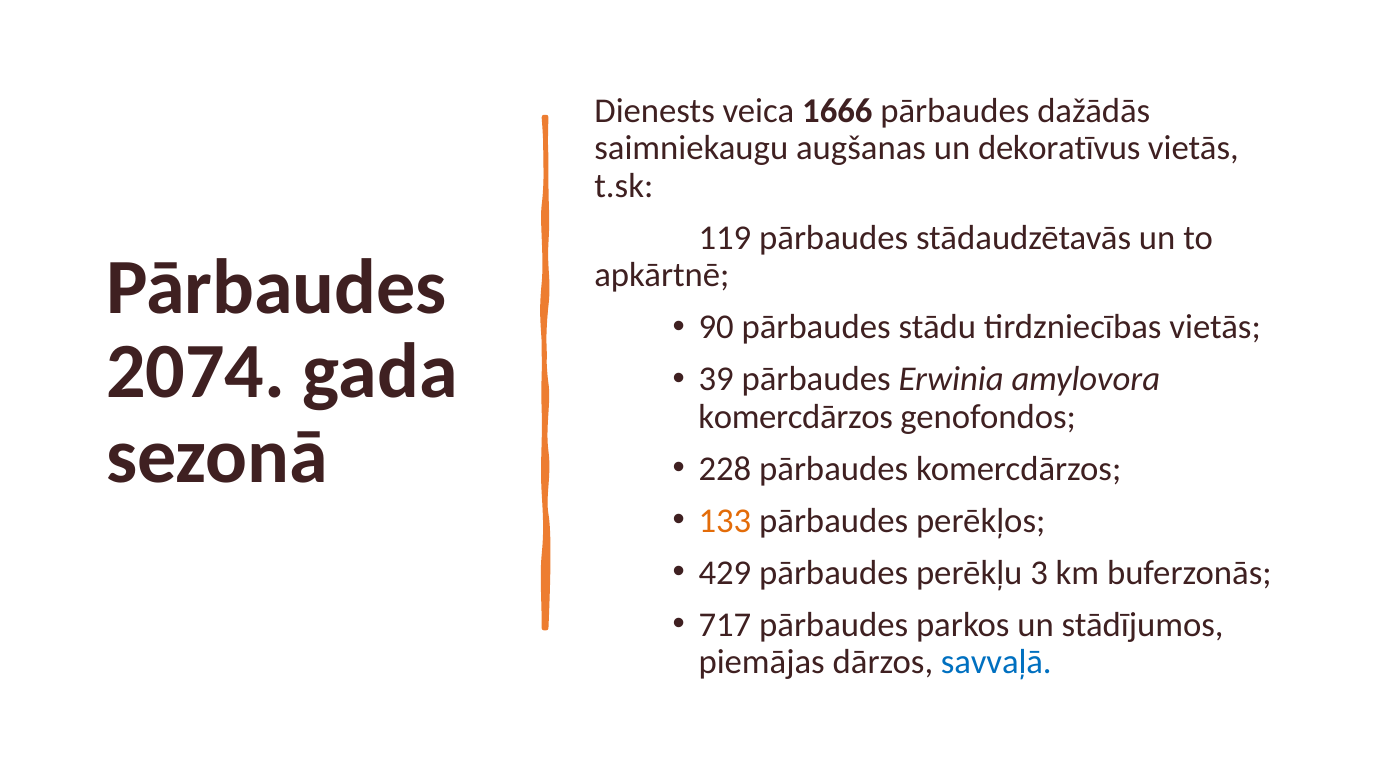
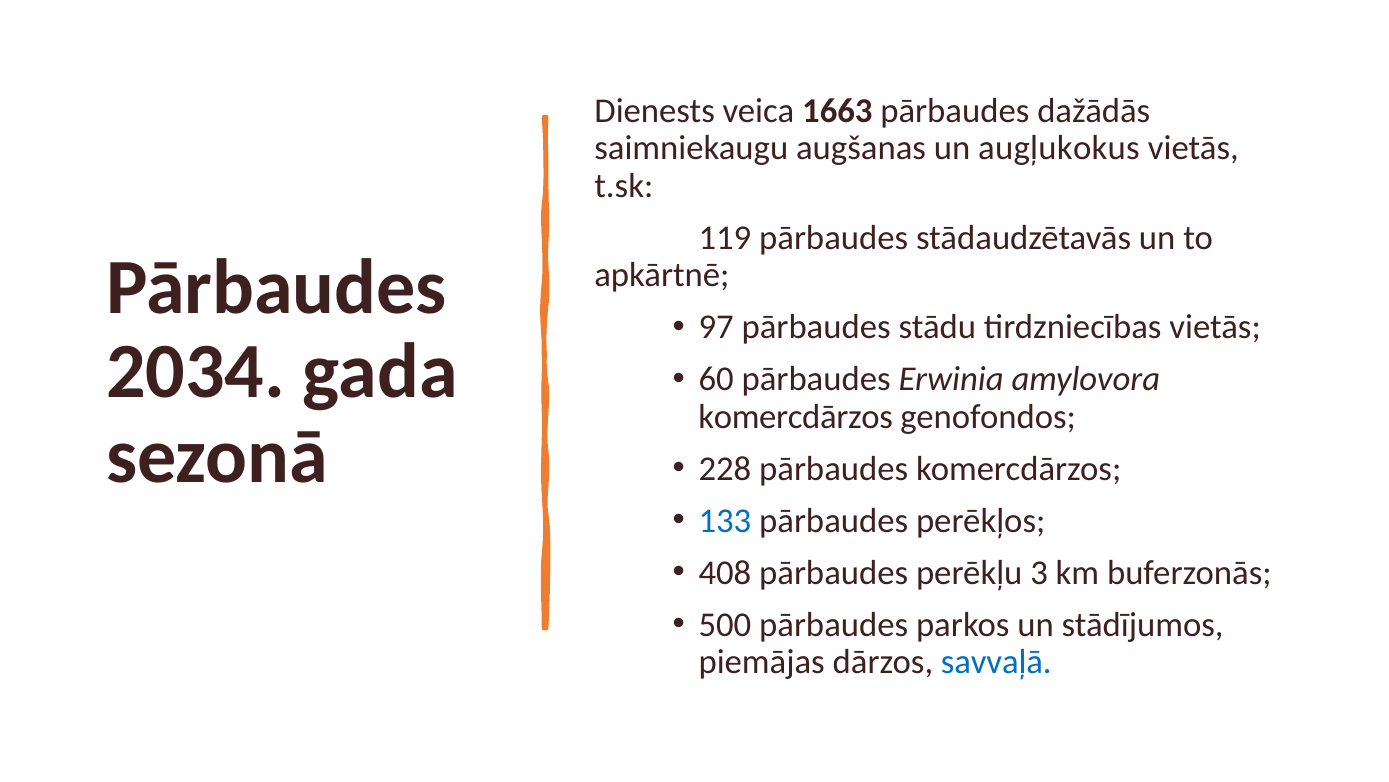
1666: 1666 -> 1663
dekoratīvus: dekoratīvus -> augļukokus
90: 90 -> 97
2074: 2074 -> 2034
39: 39 -> 60
133 colour: orange -> blue
429: 429 -> 408
717: 717 -> 500
